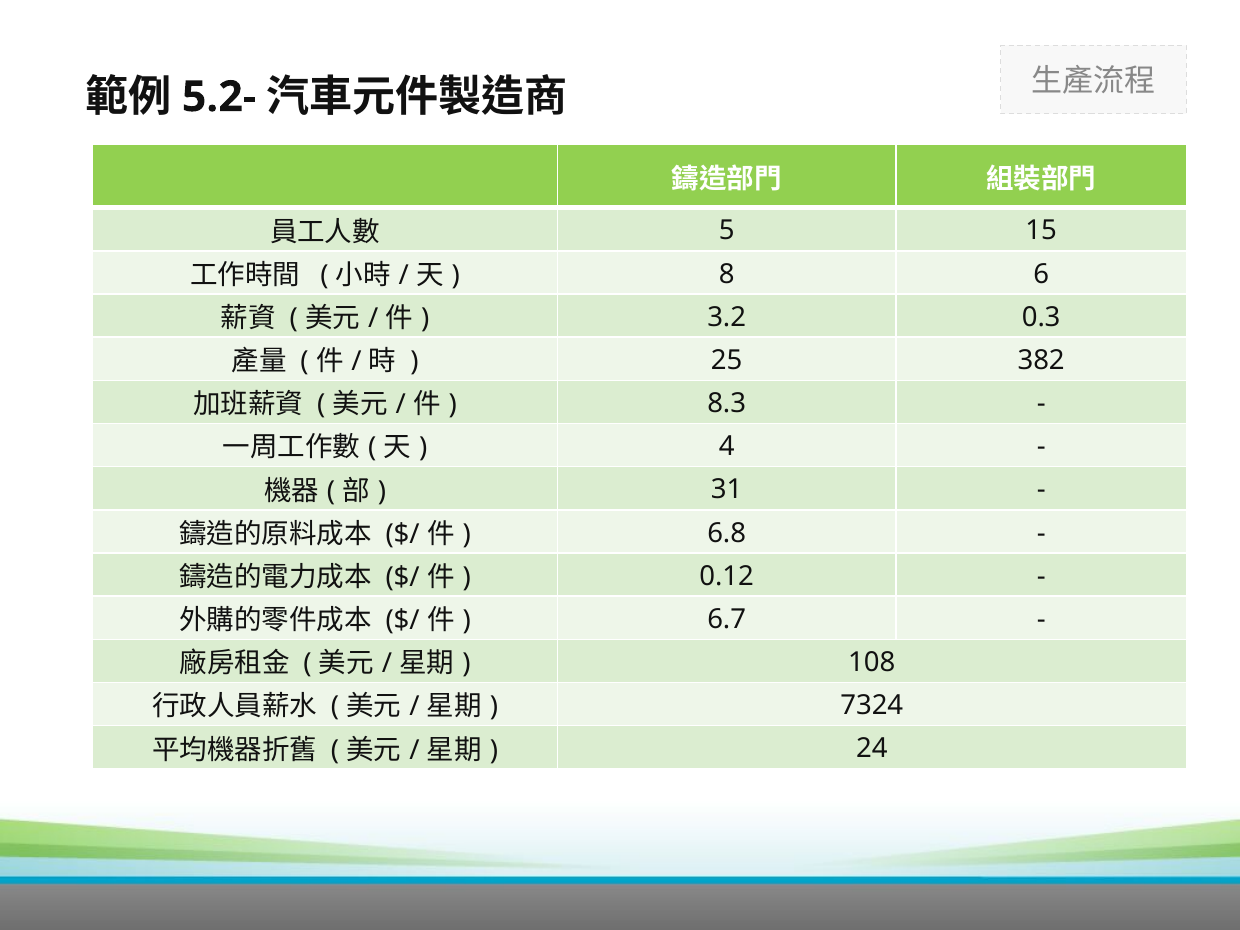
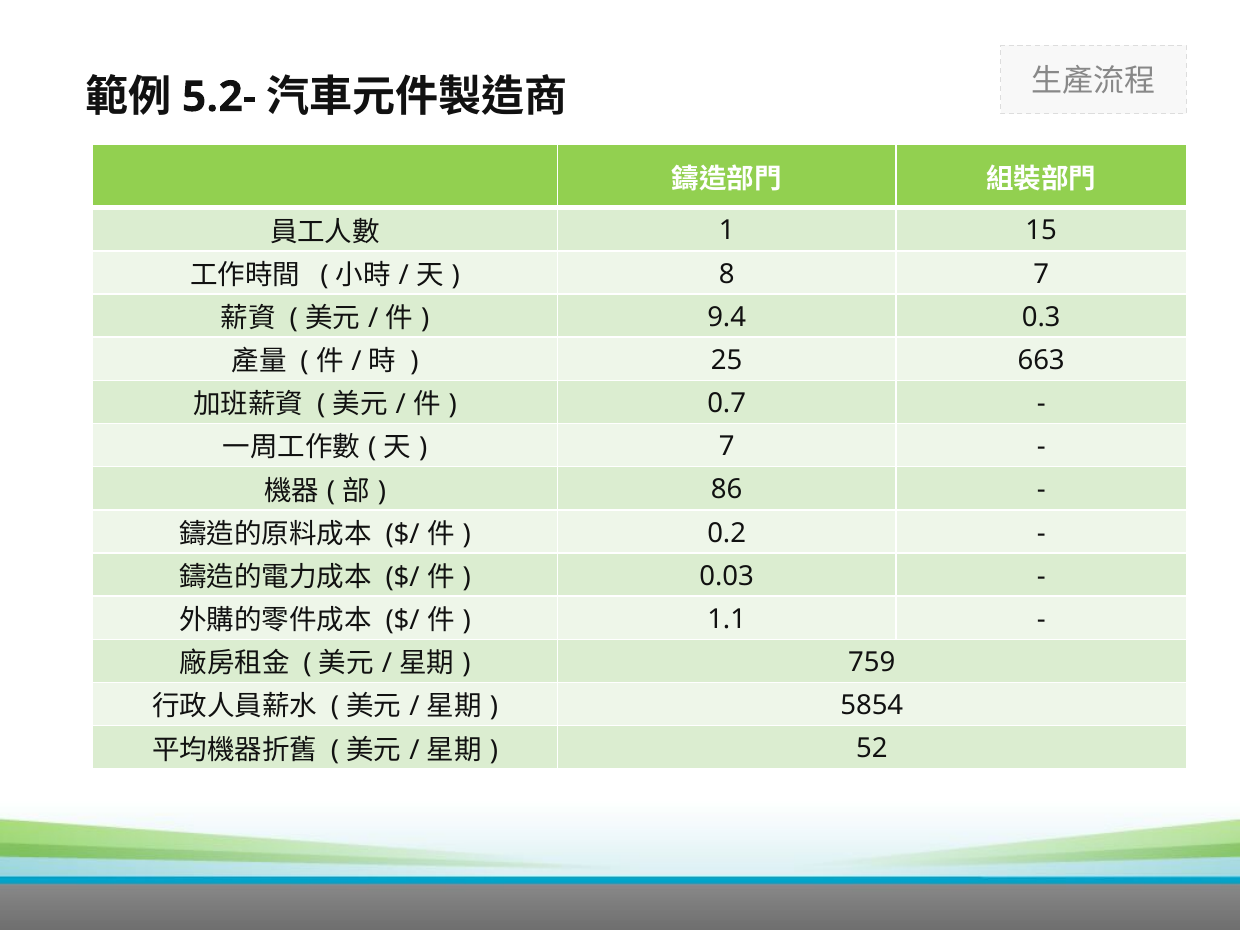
5: 5 -> 1
8 6: 6 -> 7
3.2: 3.2 -> 9.4
382: 382 -> 663
8.3: 8.3 -> 0.7
4 at (727, 447): 4 -> 7
31: 31 -> 86
6.8: 6.8 -> 0.2
0.12: 0.12 -> 0.03
6.7: 6.7 -> 1.1
108: 108 -> 759
7324: 7324 -> 5854
24: 24 -> 52
